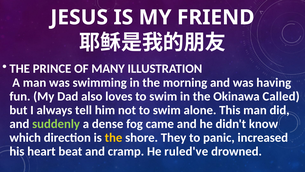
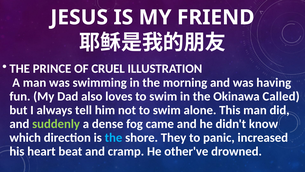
MANY: MANY -> CRUEL
the at (113, 137) colour: yellow -> light blue
ruled've: ruled've -> other've
